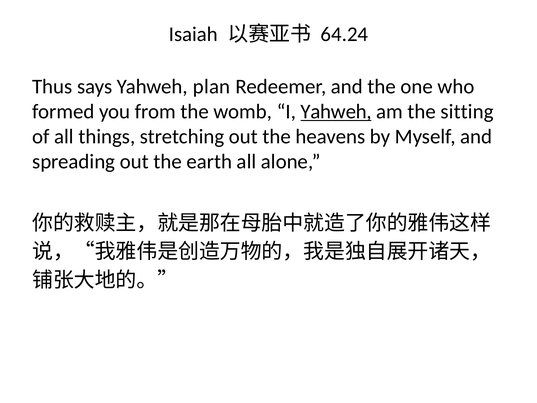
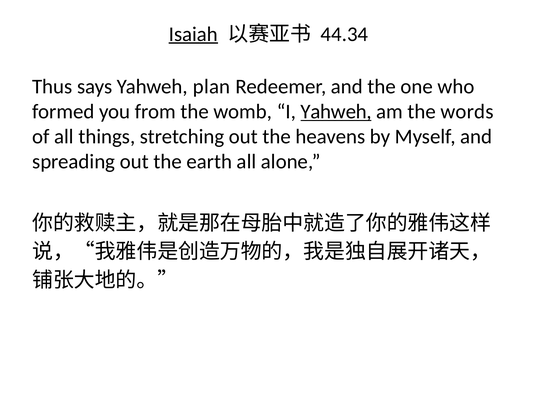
Isaiah underline: none -> present
64.24: 64.24 -> 44.34
sitting: sitting -> words
